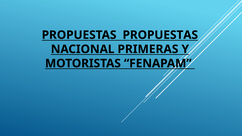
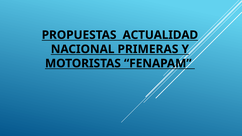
PROPUESTAS PROPUESTAS: PROPUESTAS -> ACTUALIDAD
